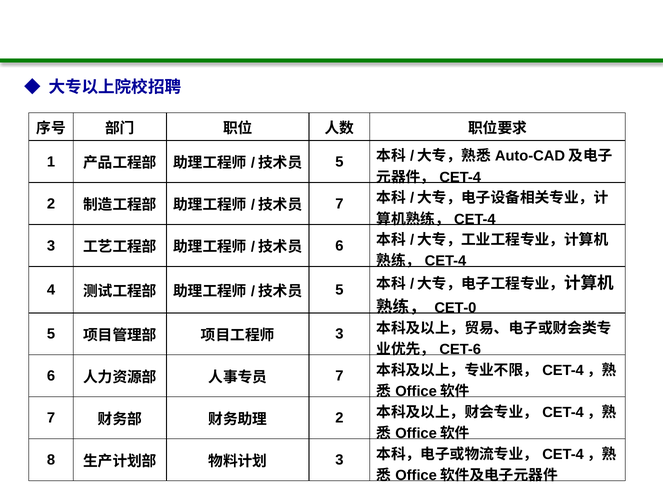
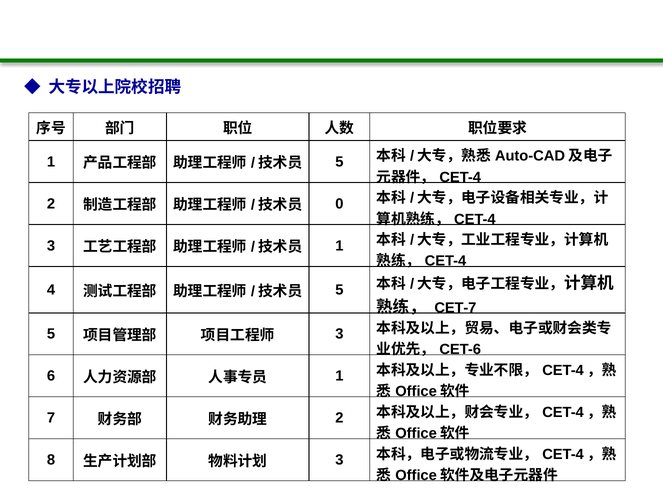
7 at (339, 204): 7 -> 0
6 at (339, 246): 6 -> 1
CET-0: CET-0 -> CET-7
7 at (339, 376): 7 -> 1
